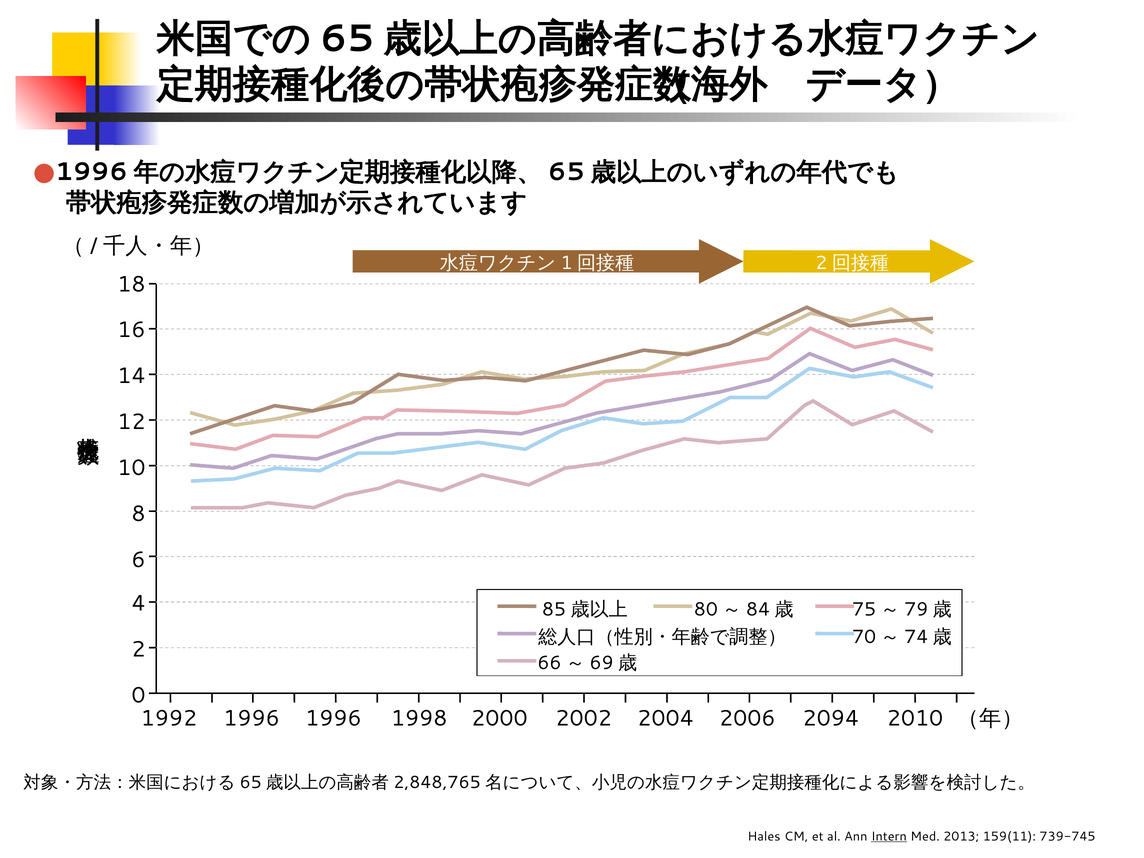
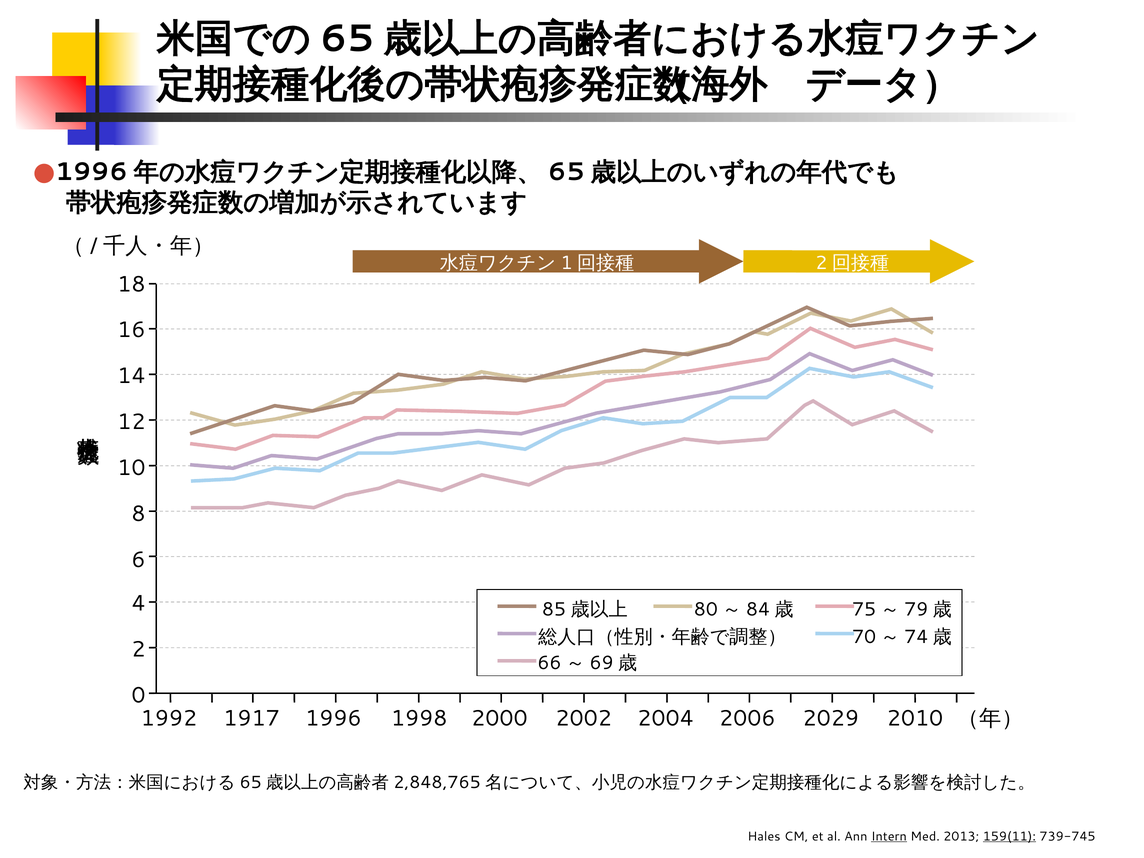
1992 1996: 1996 -> 1917
2094: 2094 -> 2029
159(11 underline: none -> present
